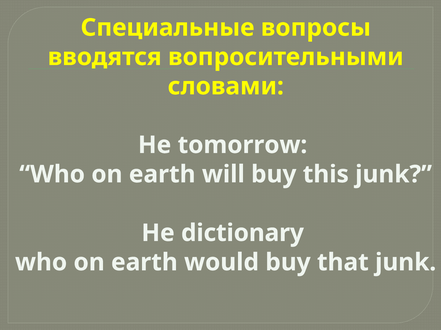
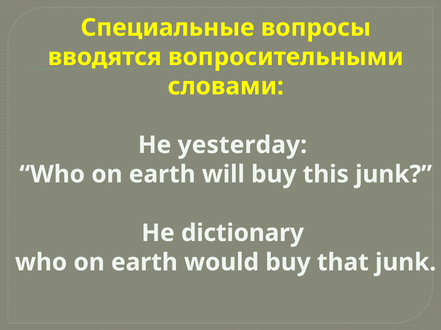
tomorrow: tomorrow -> yesterday
